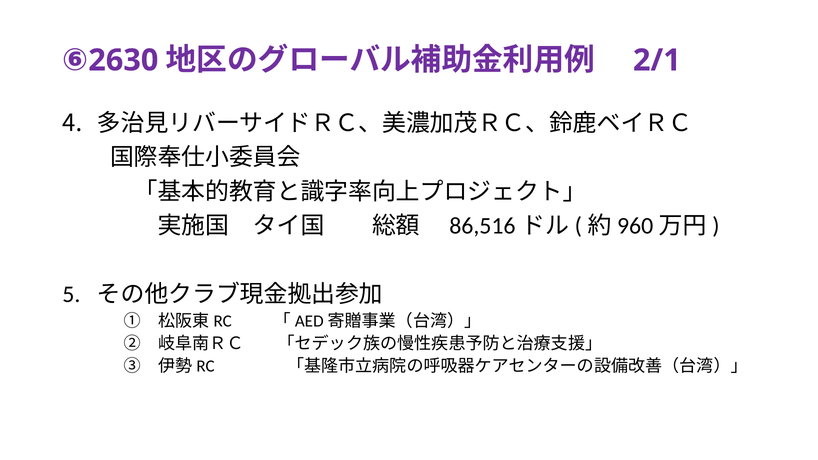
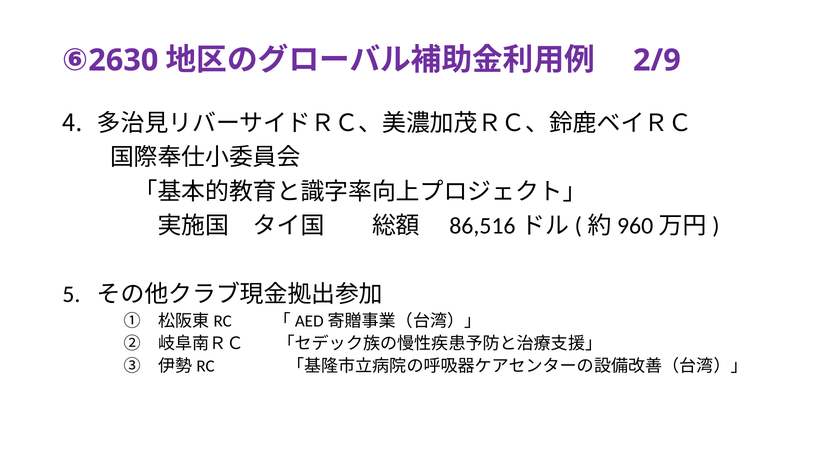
2/1: 2/1 -> 2/9
